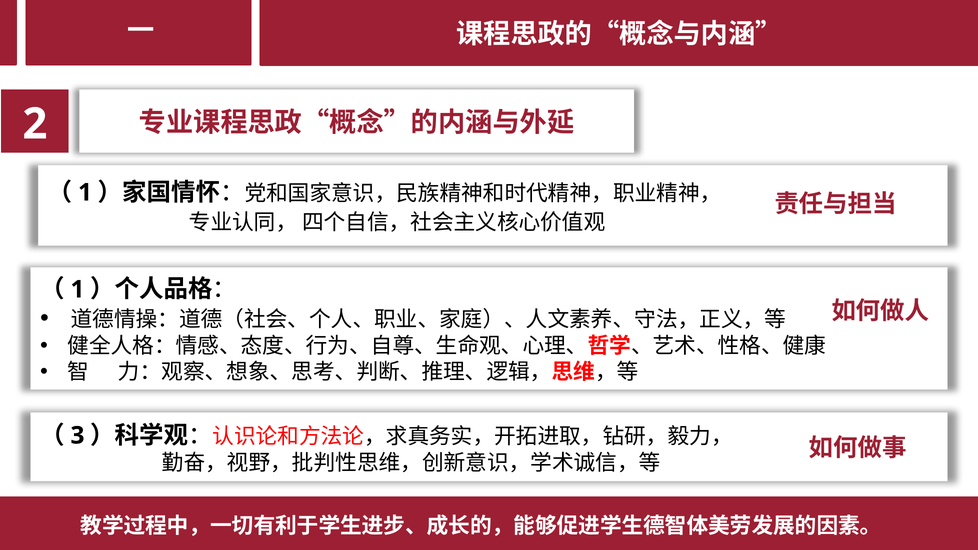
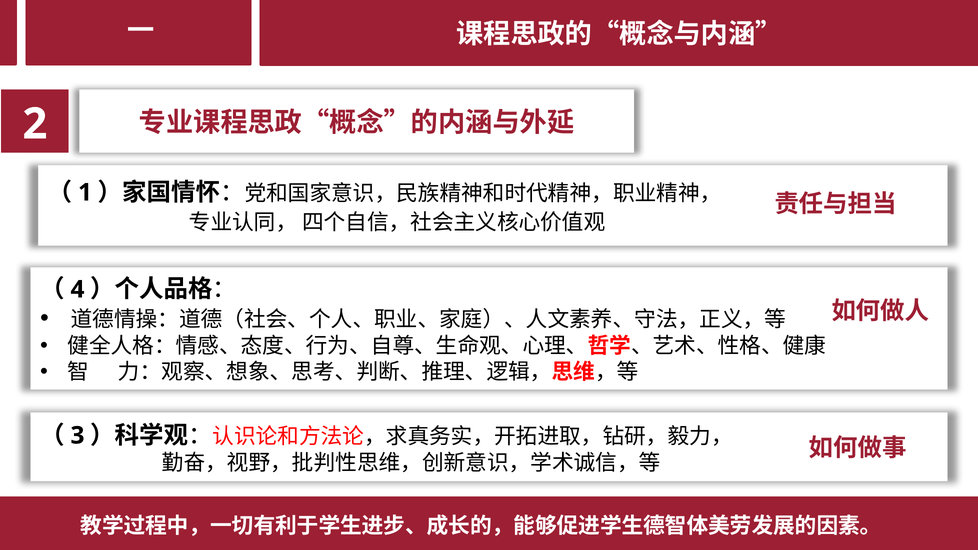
1 at (77, 289): 1 -> 4
